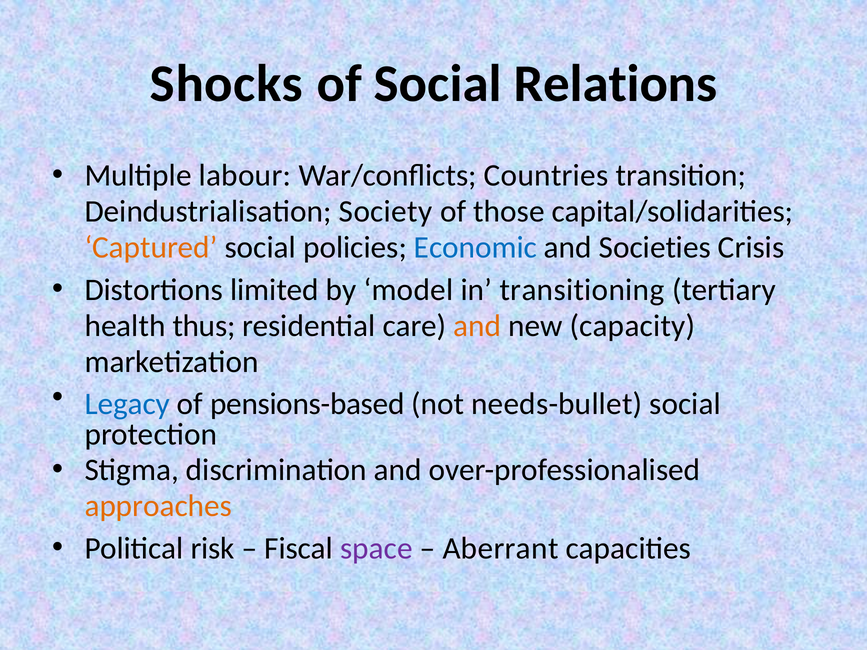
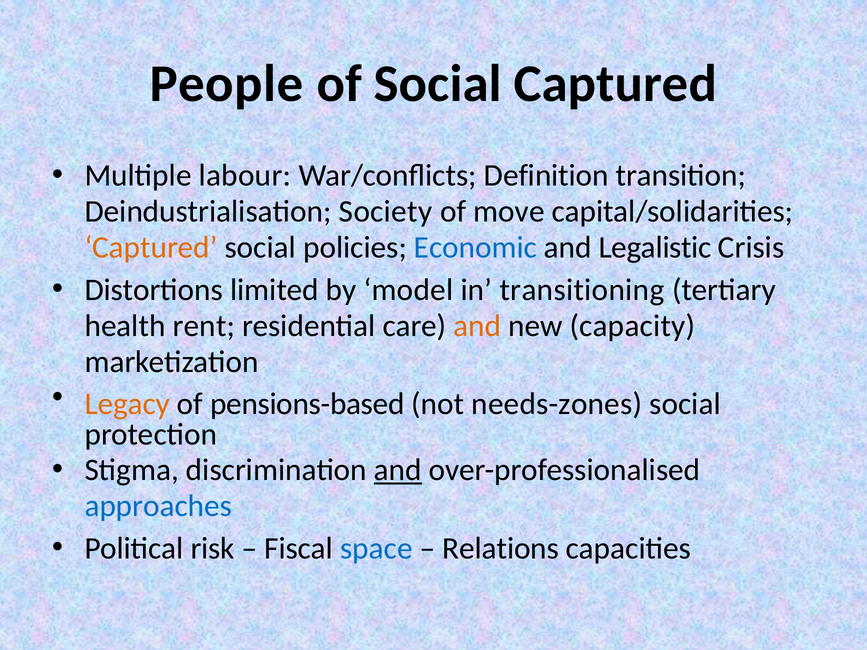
Shocks: Shocks -> People
Social Relations: Relations -> Captured
Countries: Countries -> Definition
those: those -> move
Societies: Societies -> Legalistic
thus: thus -> rent
Legacy colour: blue -> orange
needs-bullet: needs-bullet -> needs-zones
and at (398, 470) underline: none -> present
approaches colour: orange -> blue
space colour: purple -> blue
Aberrant: Aberrant -> Relations
